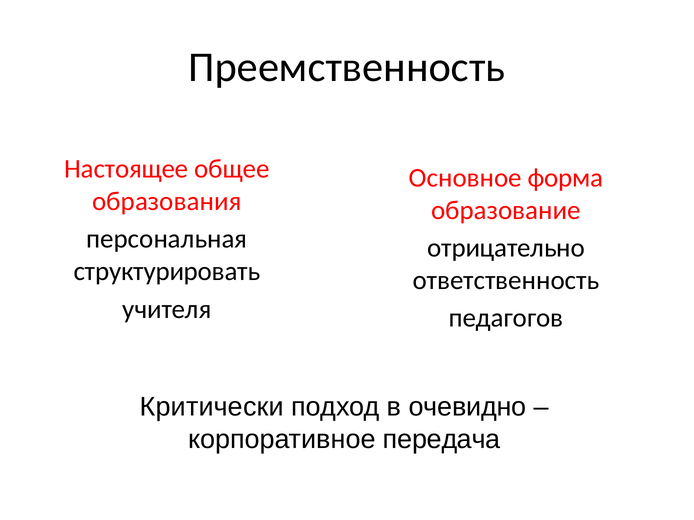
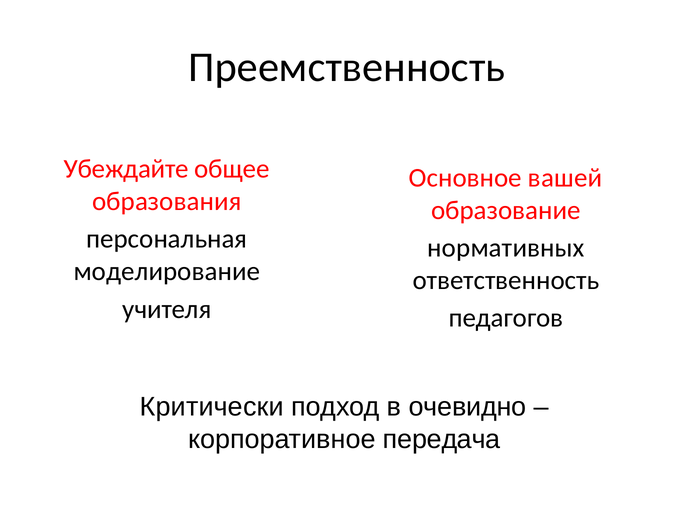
Настоящее: Настоящее -> Убеждайте
форма: форма -> вашей
отрицательно: отрицательно -> нормативных
структурировать: структурировать -> моделирование
